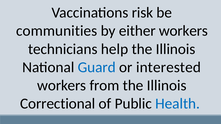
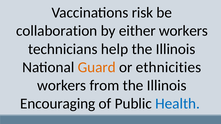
communities: communities -> collaboration
Guard colour: blue -> orange
interested: interested -> ethnicities
Correctional: Correctional -> Encouraging
